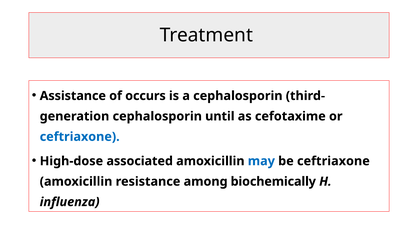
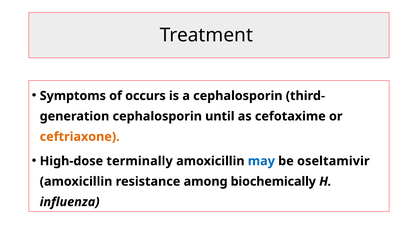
Assistance: Assistance -> Symptoms
ceftriaxone at (80, 137) colour: blue -> orange
associated: associated -> terminally
be ceftriaxone: ceftriaxone -> oseltamivir
